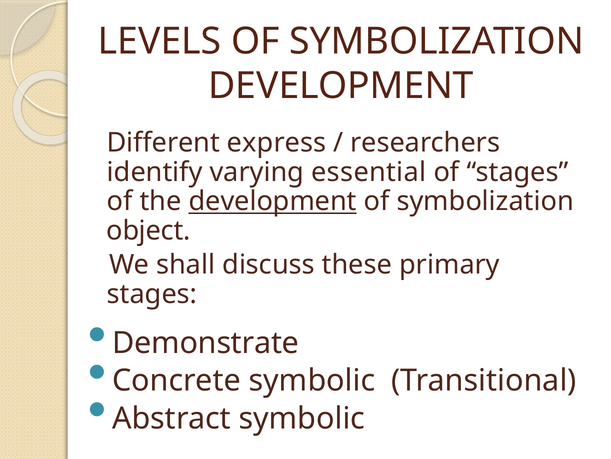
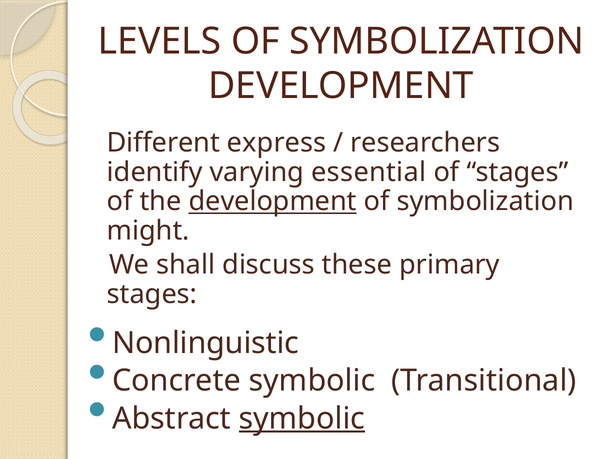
object: object -> might
Demonstrate: Demonstrate -> Nonlinguistic
symbolic at (302, 418) underline: none -> present
